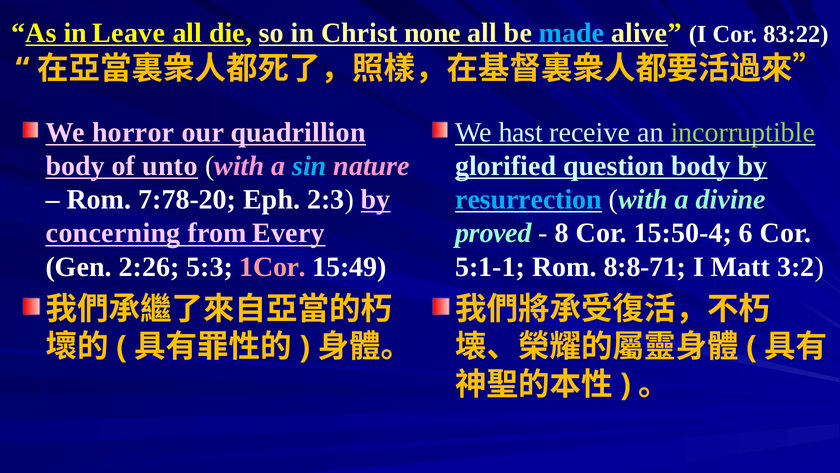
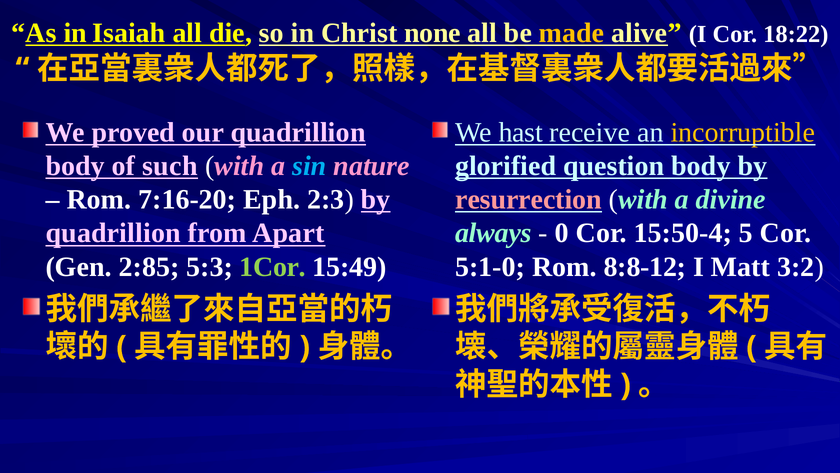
Leave: Leave -> Isaiah
made colour: light blue -> yellow
83:22: 83:22 -> 18:22
horror: horror -> proved
incorruptible colour: light green -> yellow
unto: unto -> such
7:78-20: 7:78-20 -> 7:16-20
resurrection colour: light blue -> pink
concerning at (113, 233): concerning -> quadrillion
Every: Every -> Apart
proved: proved -> always
8: 8 -> 0
6: 6 -> 5
2:26: 2:26 -> 2:85
1Cor colour: pink -> light green
5:1-1: 5:1-1 -> 5:1-0
8:8-71: 8:8-71 -> 8:8-12
